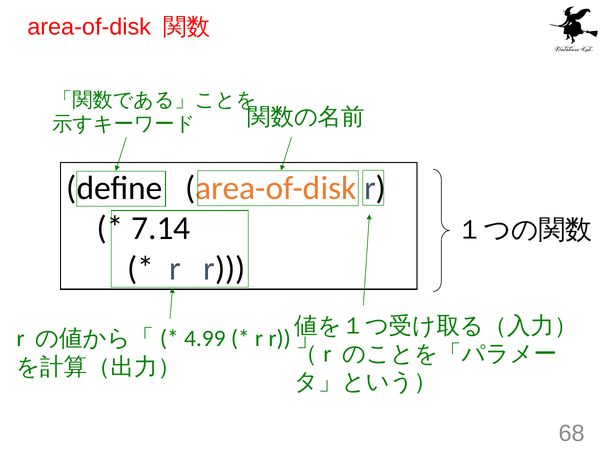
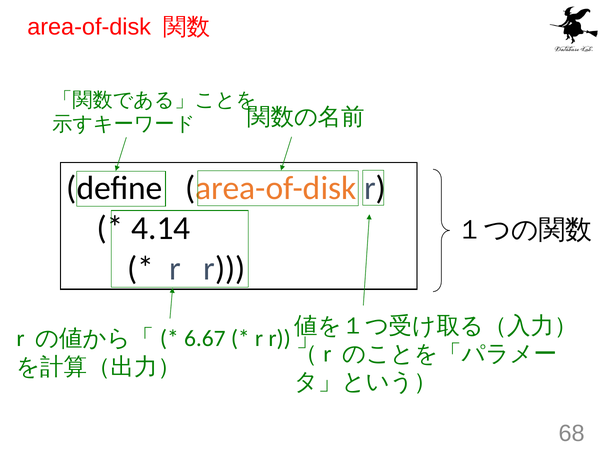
7.14: 7.14 -> 4.14
4.99: 4.99 -> 6.67
